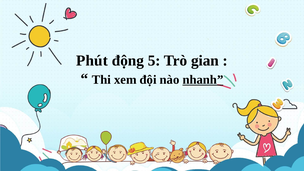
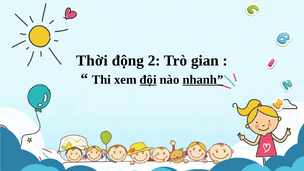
Phút: Phút -> Thời
5: 5 -> 2
đội underline: none -> present
